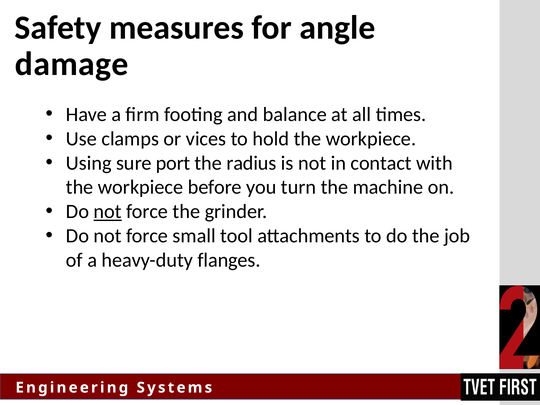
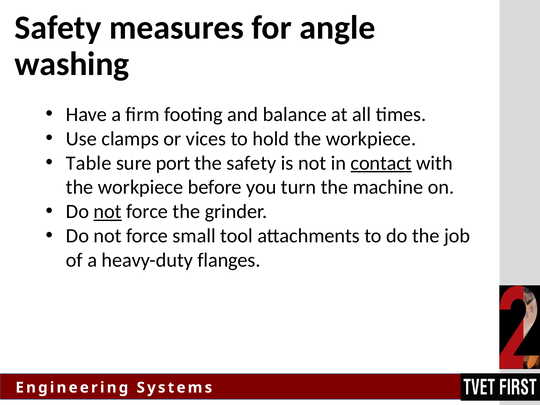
damage: damage -> washing
Using: Using -> Table
the radius: radius -> safety
contact underline: none -> present
